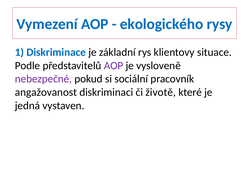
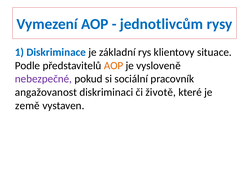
ekologického: ekologického -> jednotlivcům
AOP at (114, 66) colour: purple -> orange
jedná: jedná -> země
